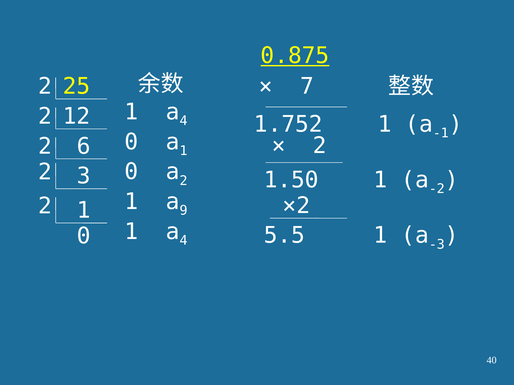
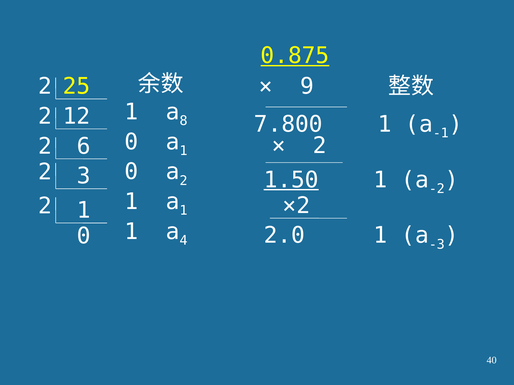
7: 7 -> 9
4 at (184, 121): 4 -> 8
1.752: 1.752 -> 7.800
1.50 underline: none -> present
9 at (184, 211): 9 -> 1
5.5: 5.5 -> 2.0
